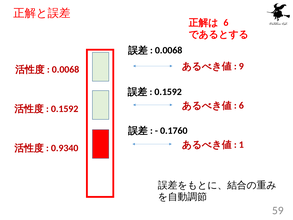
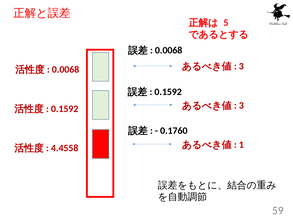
6 at (226, 23): 6 -> 5
9 at (241, 66): 9 -> 3
6 at (241, 105): 6 -> 3
0.9340: 0.9340 -> 4.4558
